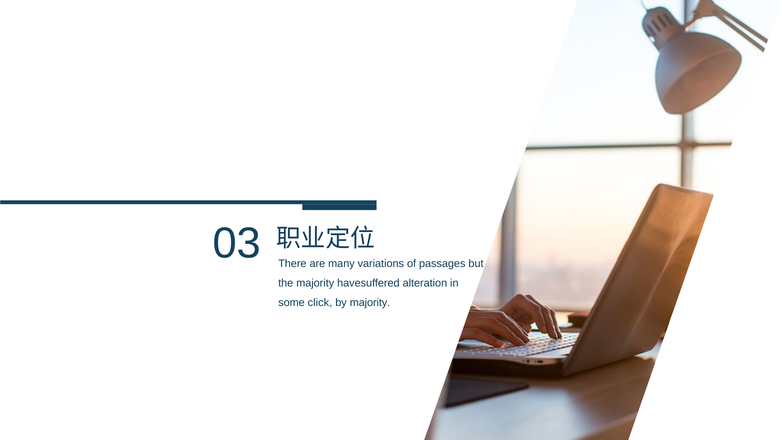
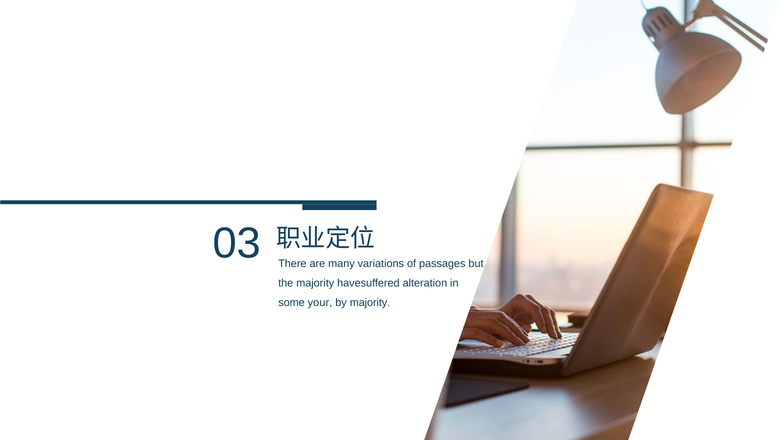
click: click -> your
